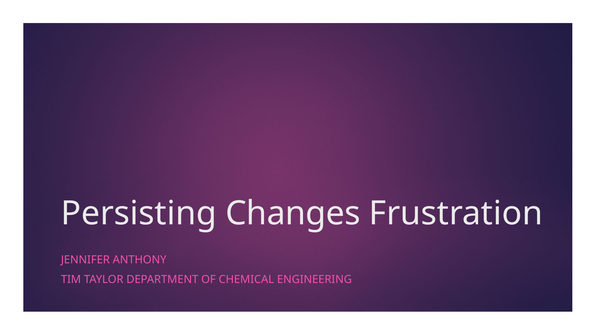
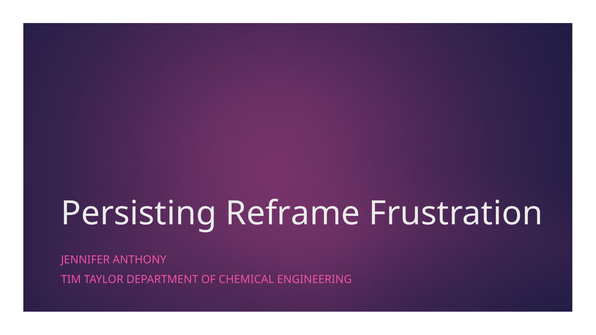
Changes: Changes -> Reframe
